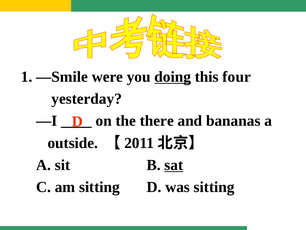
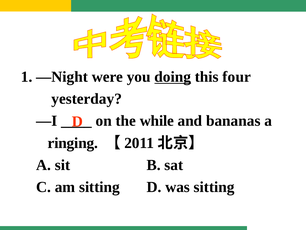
—Smile: —Smile -> —Night
there: there -> while
outside: outside -> ringing
sat underline: present -> none
